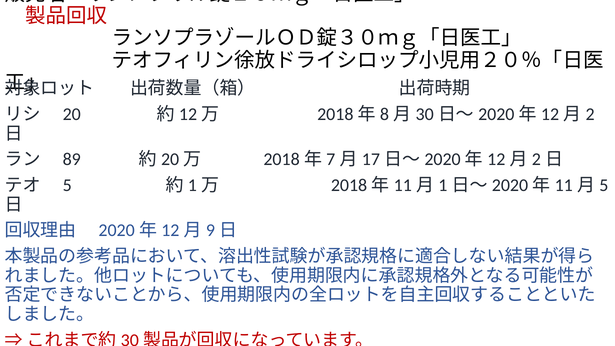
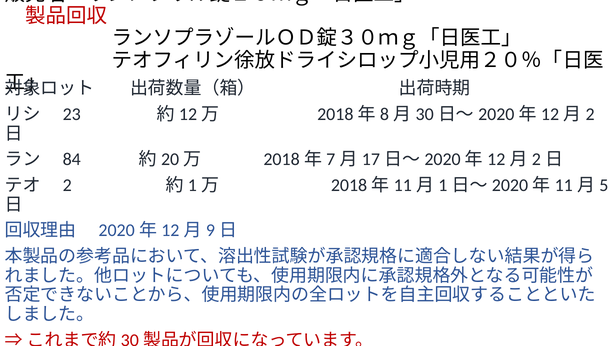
20: 20 -> 23
89: 89 -> 84
5: 5 -> 2
